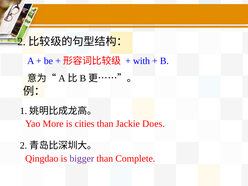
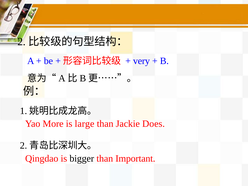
with: with -> very
cities: cities -> large
bigger colour: purple -> black
Complete: Complete -> Important
